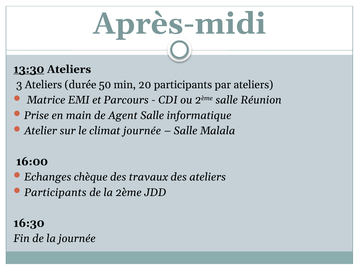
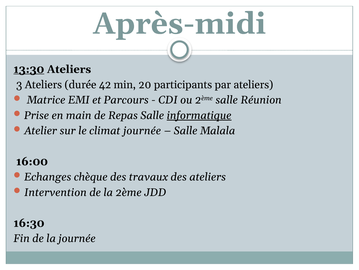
50: 50 -> 42
Agent: Agent -> Repas
informatique underline: none -> present
Participants at (55, 192): Participants -> Intervention
